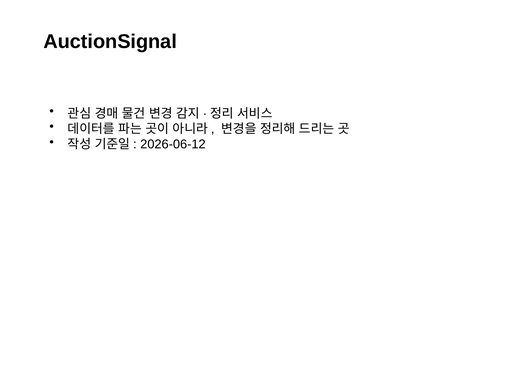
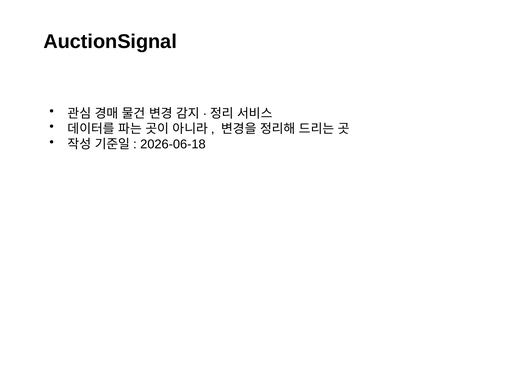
2026-06-12: 2026-06-12 -> 2026-06-18
